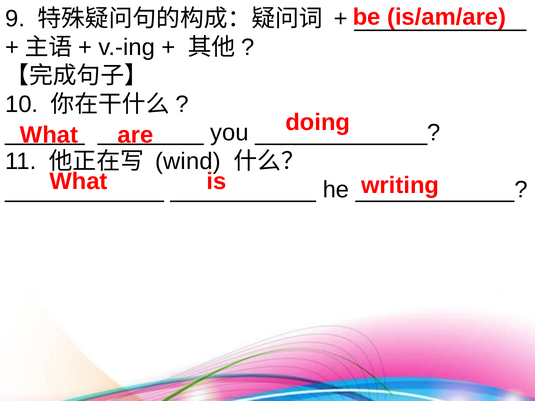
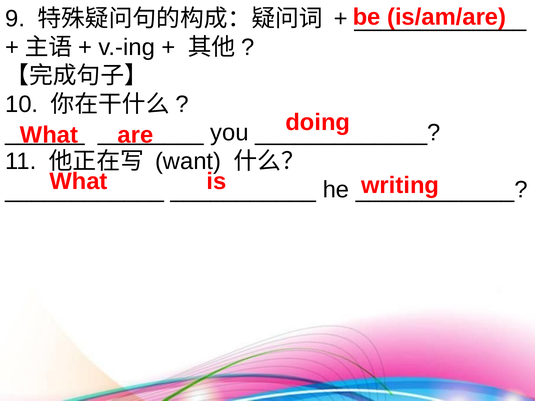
wind: wind -> want
